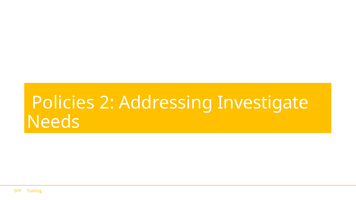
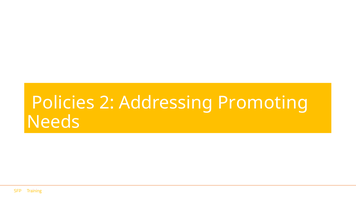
Investigate: Investigate -> Promoting
